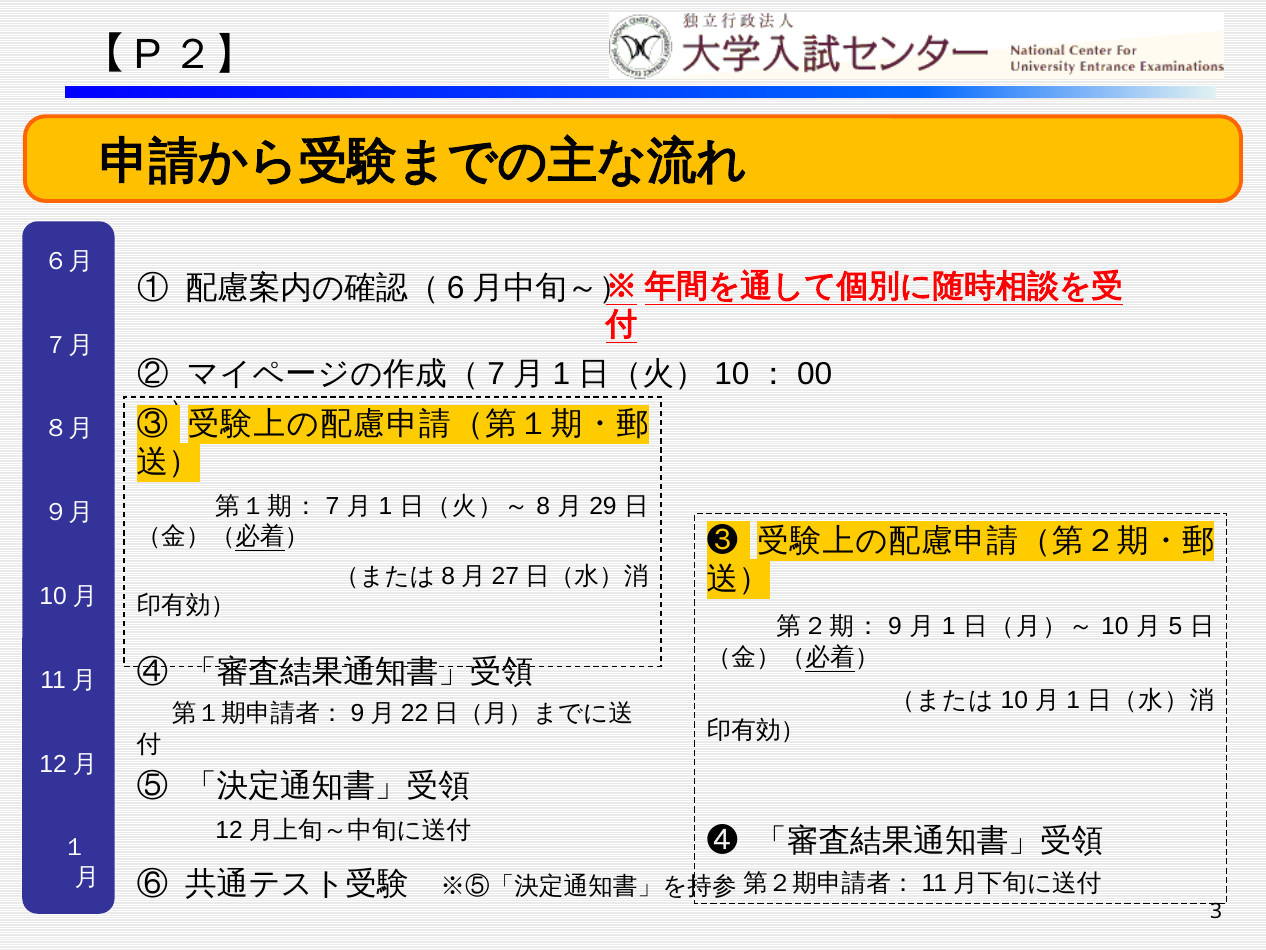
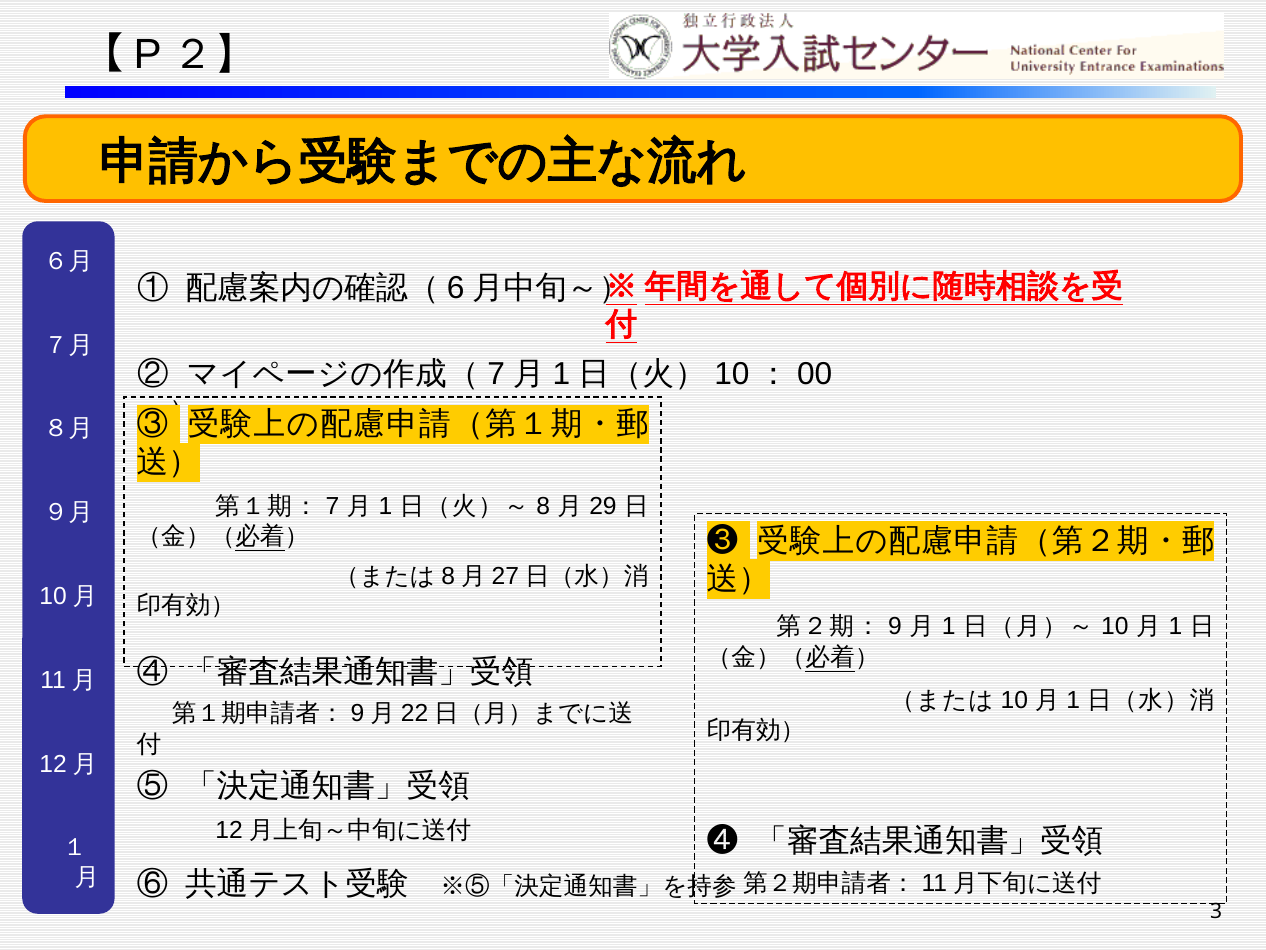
5 at (1175, 626): 5 -> 1
